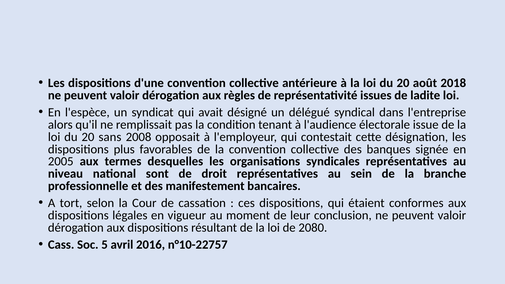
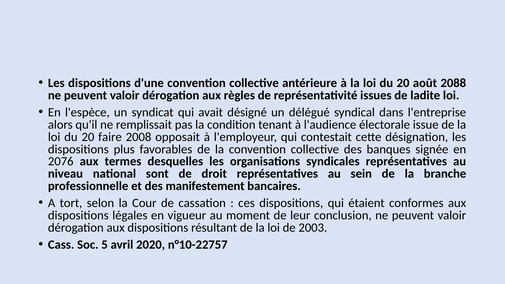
2018: 2018 -> 2088
sans: sans -> faire
2005: 2005 -> 2076
2080: 2080 -> 2003
2016: 2016 -> 2020
